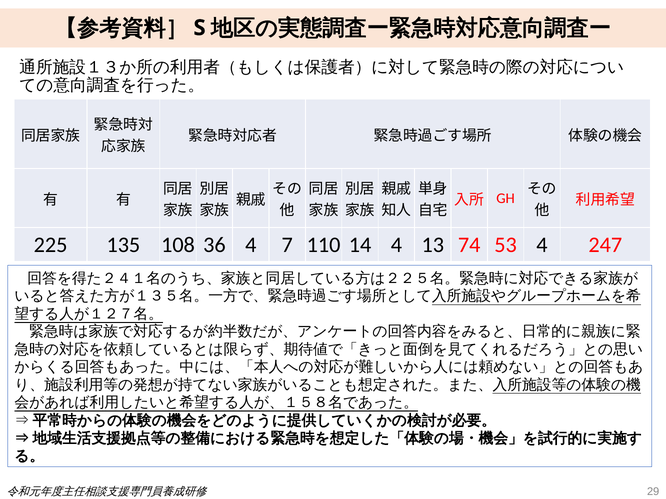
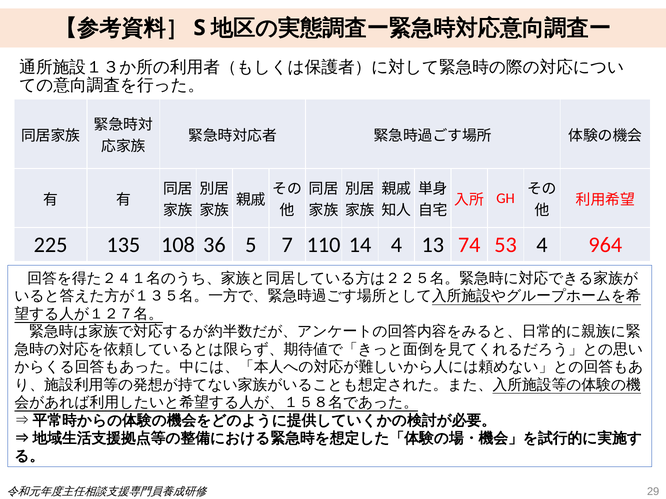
36 4: 4 -> 5
247: 247 -> 964
